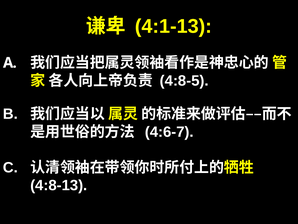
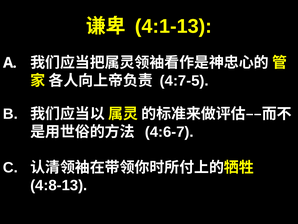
4:8-5: 4:8-5 -> 4:7-5
